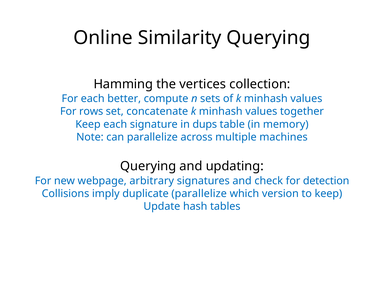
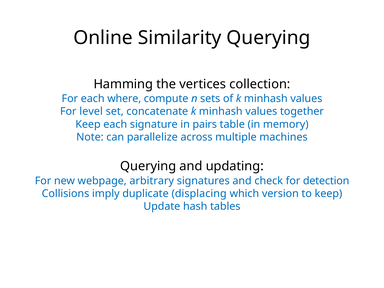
better: better -> where
rows: rows -> level
dups: dups -> pairs
duplicate parallelize: parallelize -> displacing
